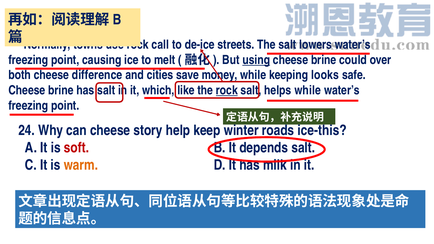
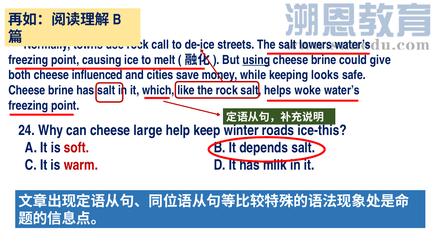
over: over -> give
difference: difference -> influenced
rock at (227, 90) underline: present -> none
helps while: while -> woke
story: story -> large
warm colour: orange -> red
